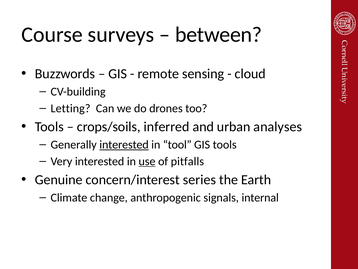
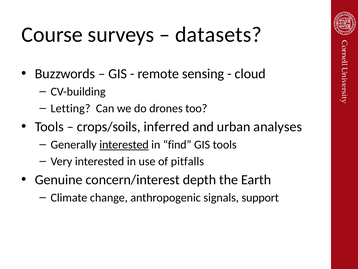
between: between -> datasets
tool: tool -> find
use underline: present -> none
series: series -> depth
internal: internal -> support
